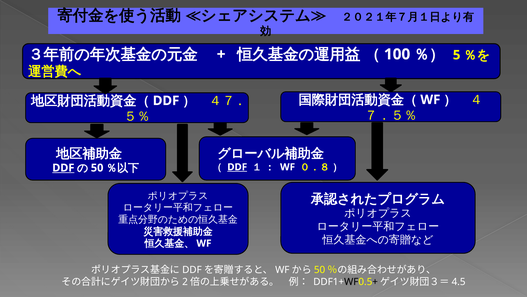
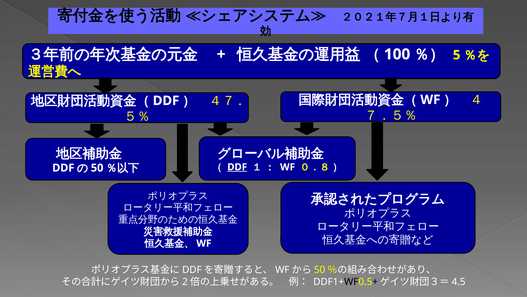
DDF at (63, 168) underline: present -> none
